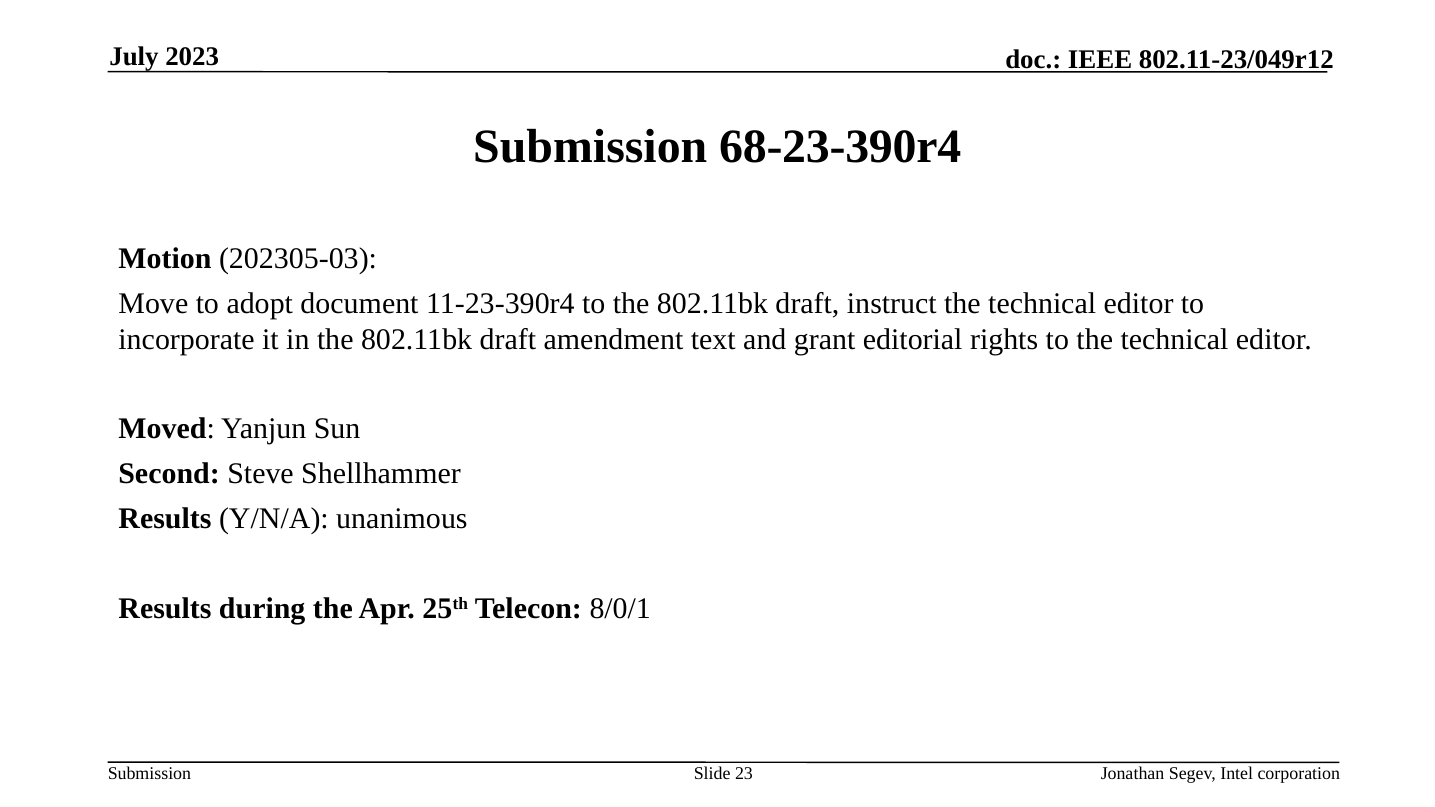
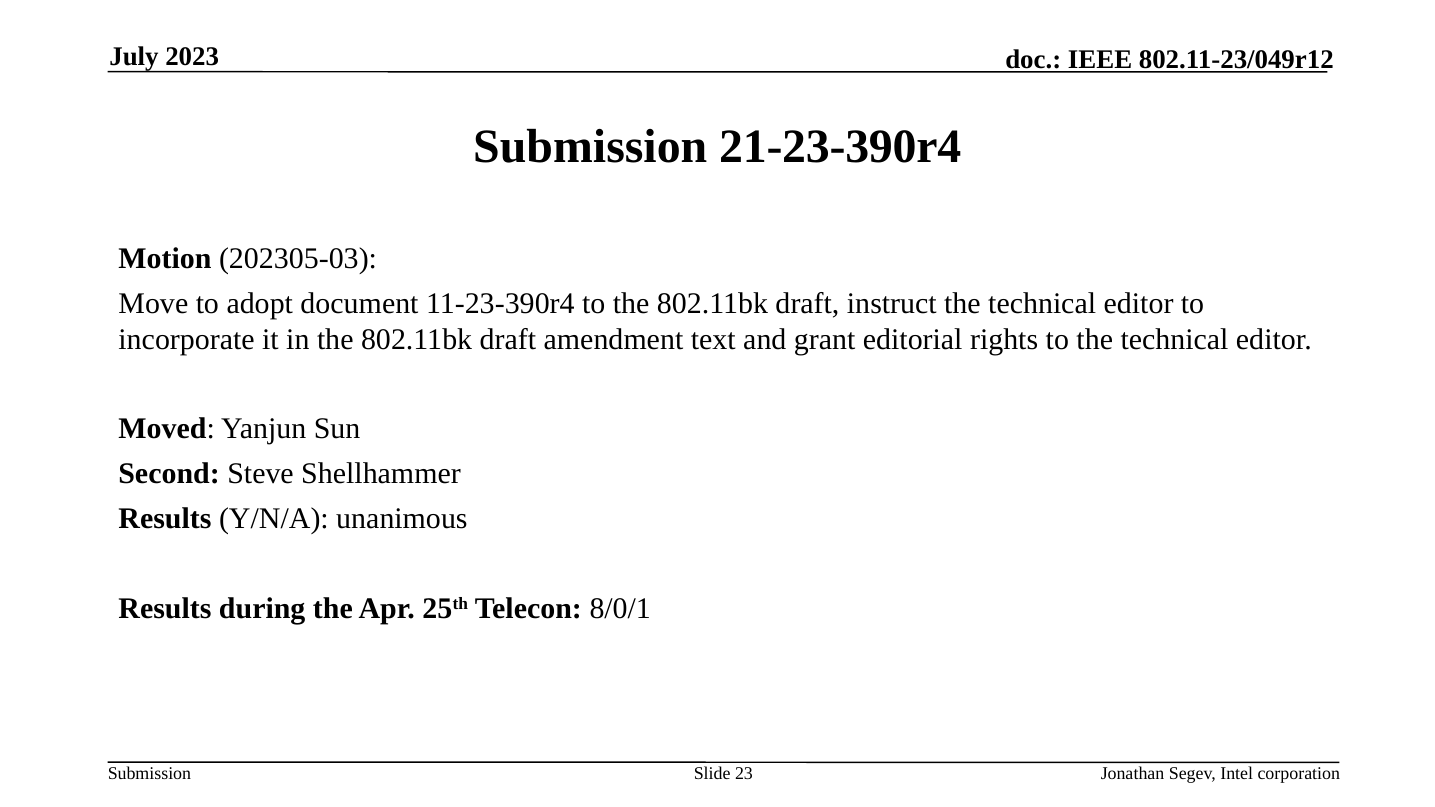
68-23-390r4: 68-23-390r4 -> 21-23-390r4
